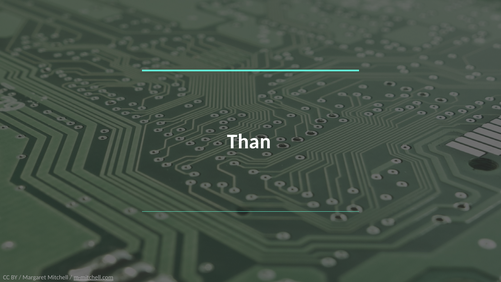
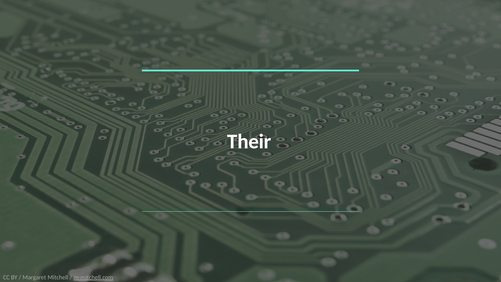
Than: Than -> Their
